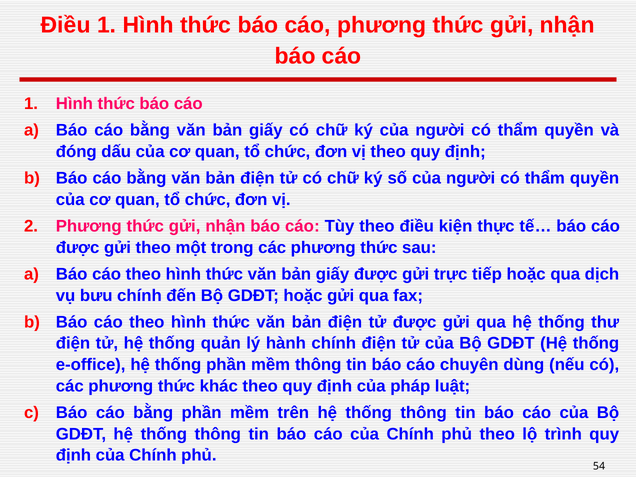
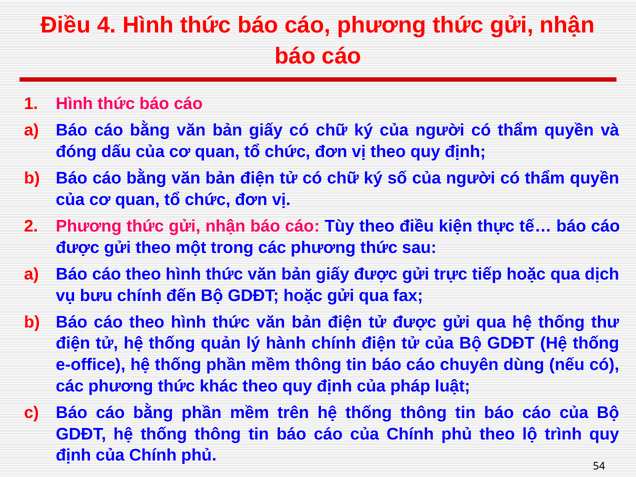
Điều 1: 1 -> 4
